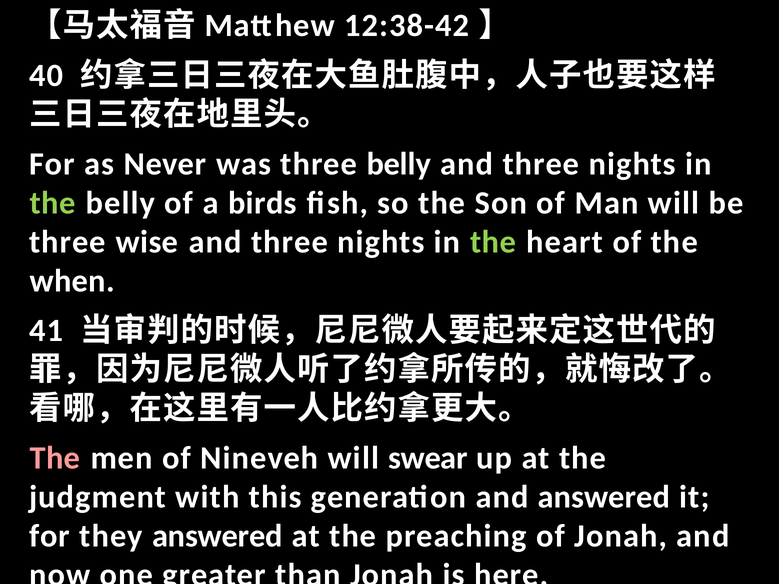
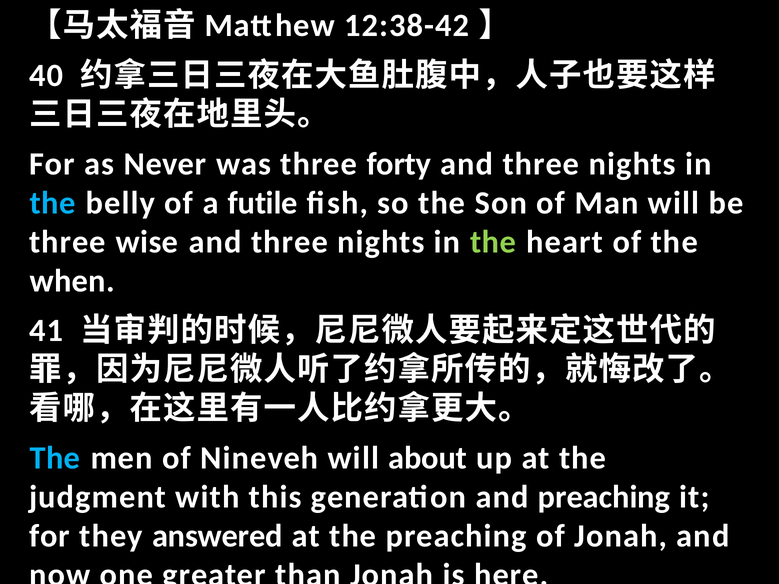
three belly: belly -> forty
the at (53, 203) colour: light green -> light blue
birds: birds -> futile
The at (55, 458) colour: pink -> light blue
swear: swear -> about
and answered: answered -> preaching
